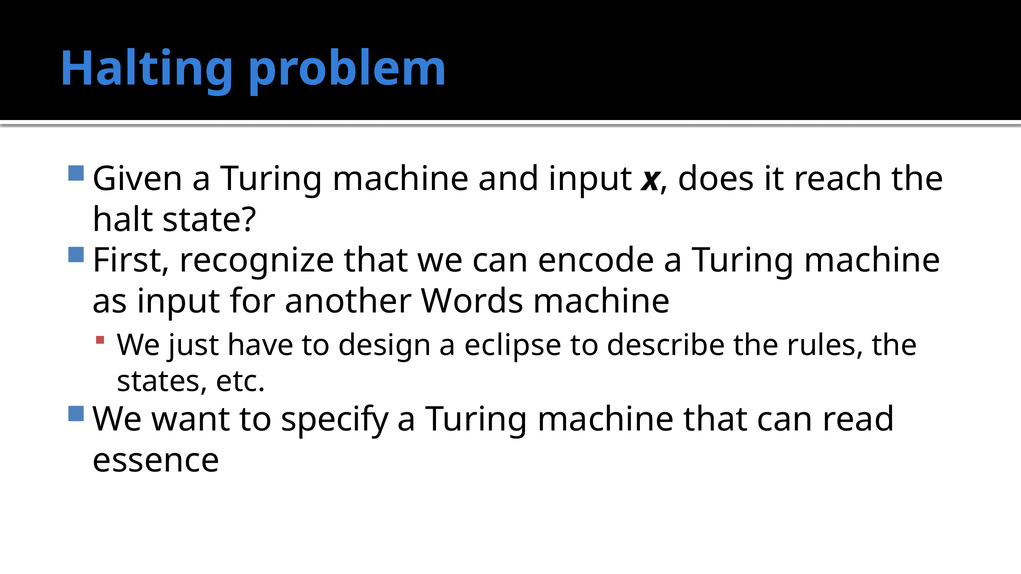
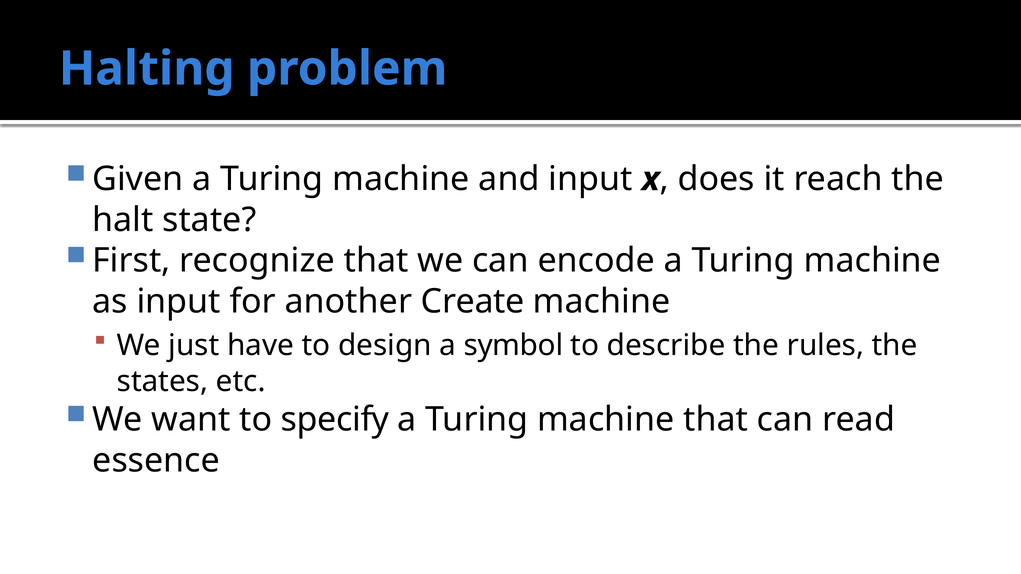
Words: Words -> Create
eclipse: eclipse -> symbol
